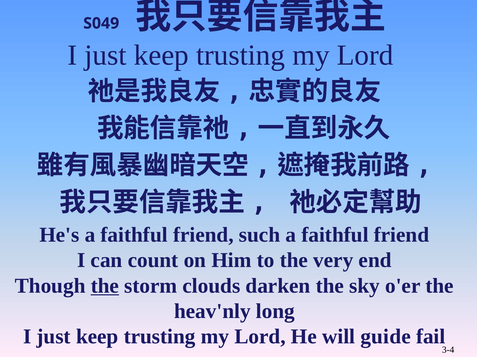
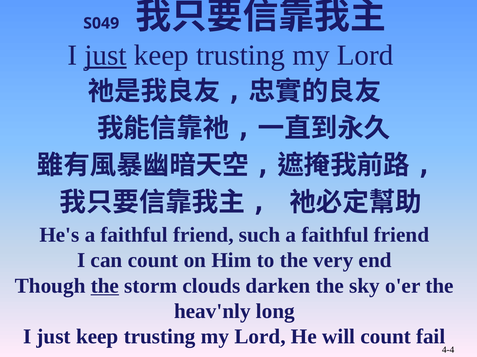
just at (106, 55) underline: none -> present
will guide: guide -> count
3-4: 3-4 -> 4-4
